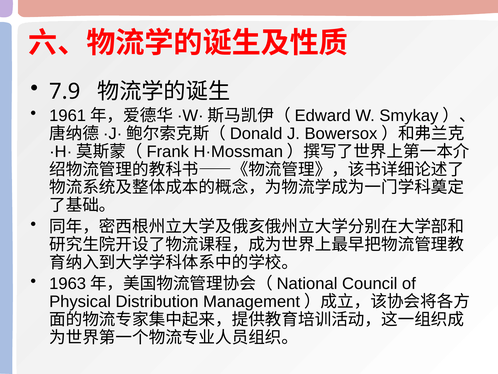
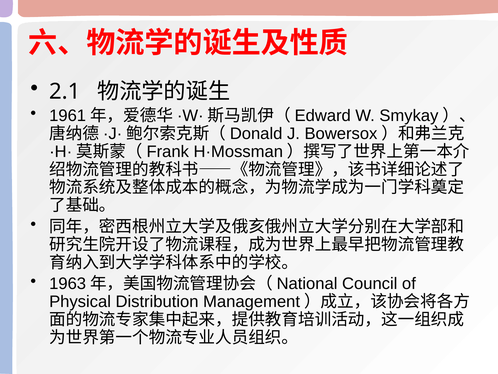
7.9: 7.9 -> 2.1
